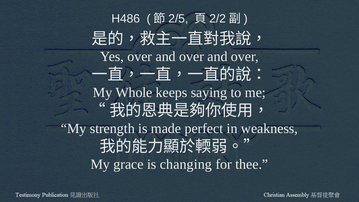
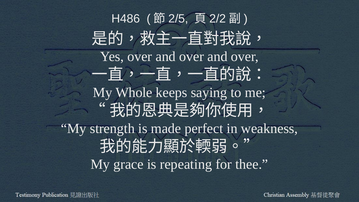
changing: changing -> repeating
